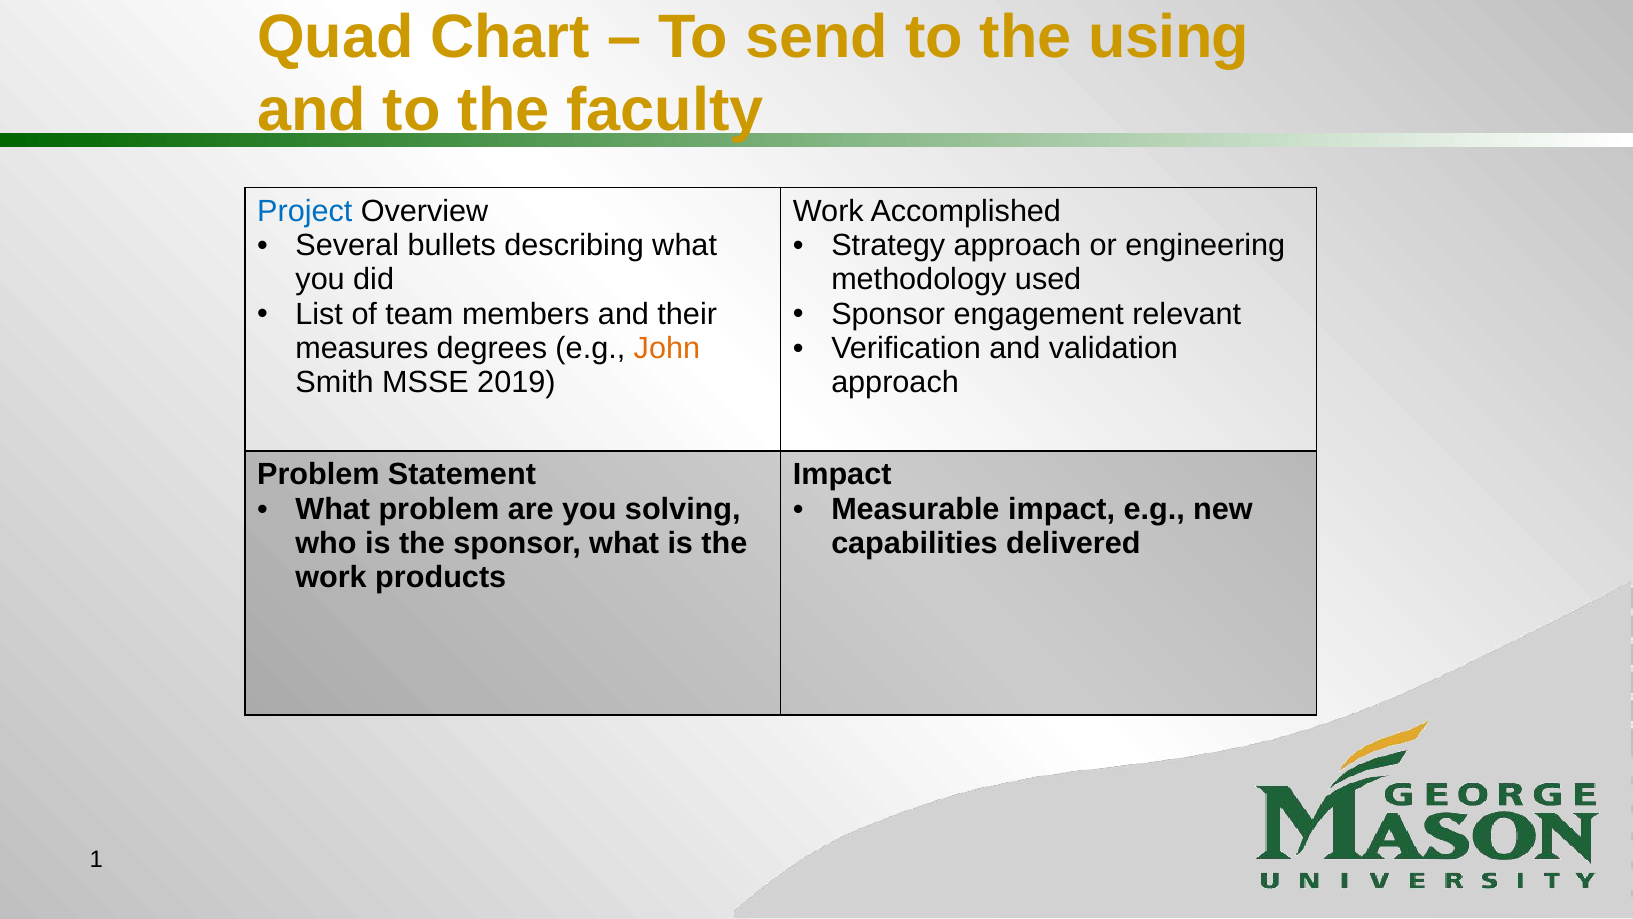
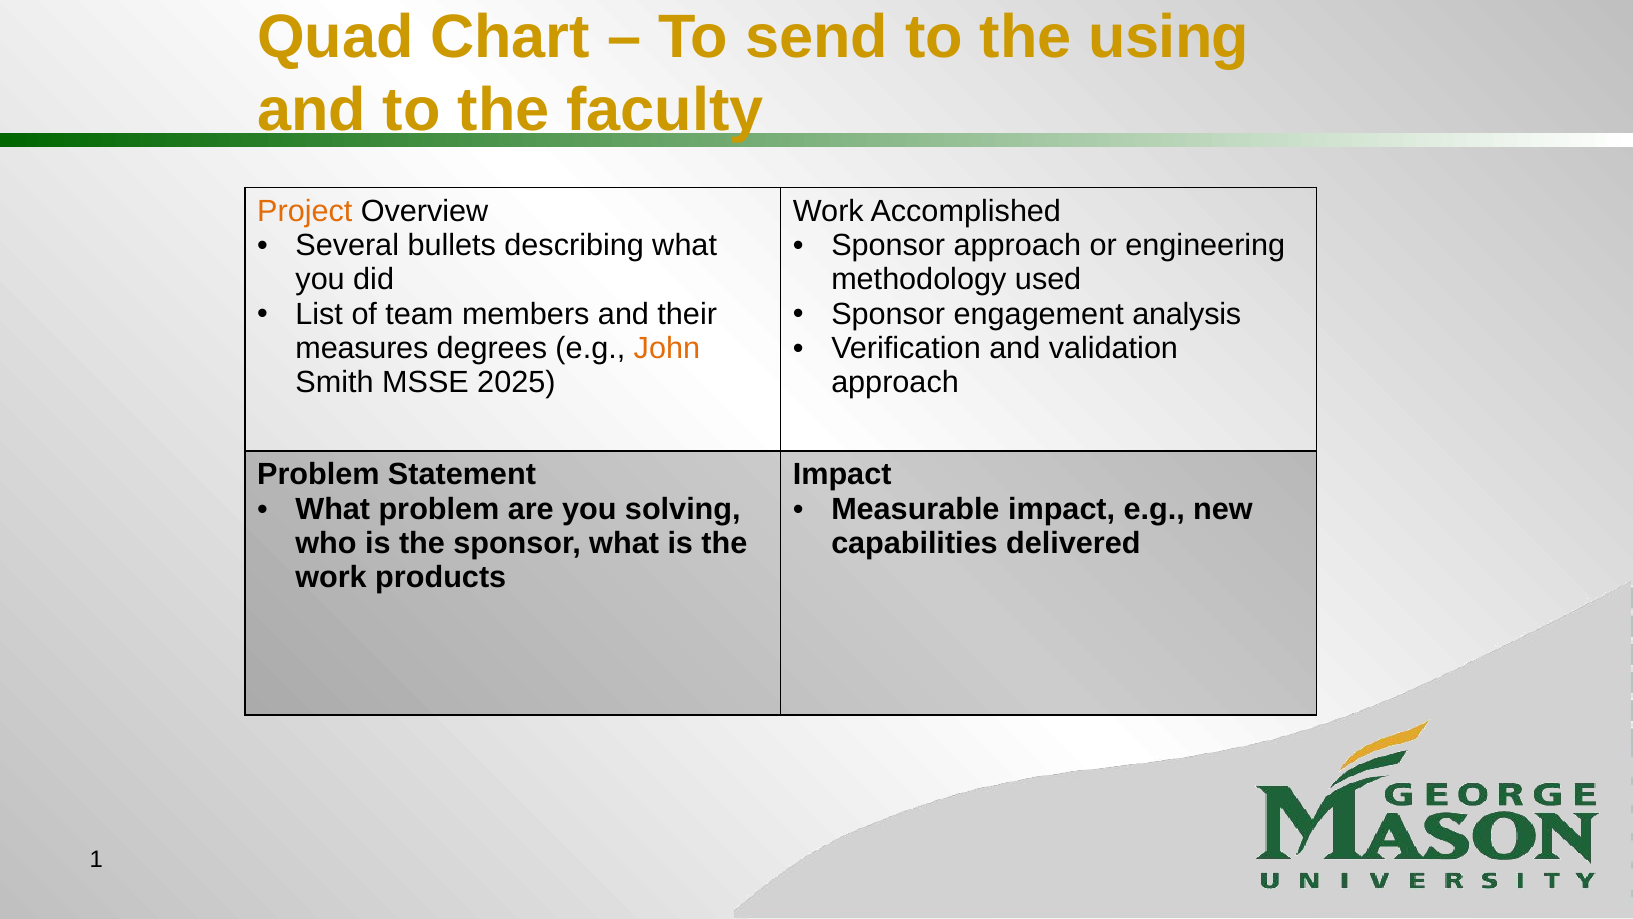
Project colour: blue -> orange
Strategy at (888, 245): Strategy -> Sponsor
relevant: relevant -> analysis
2019: 2019 -> 2025
